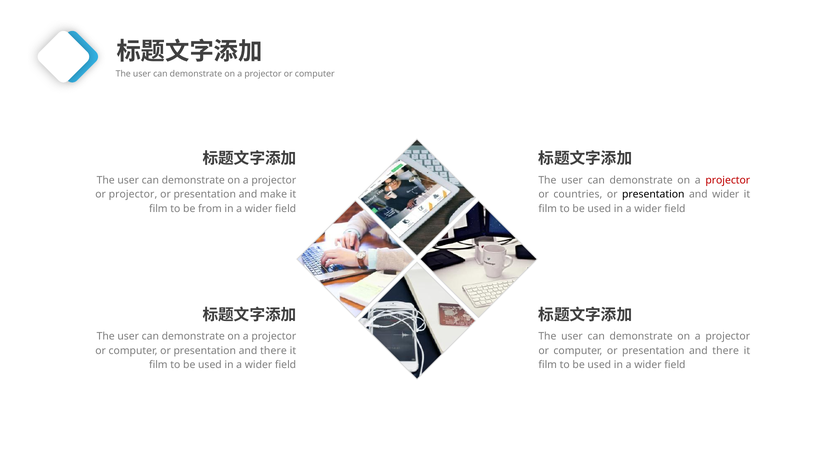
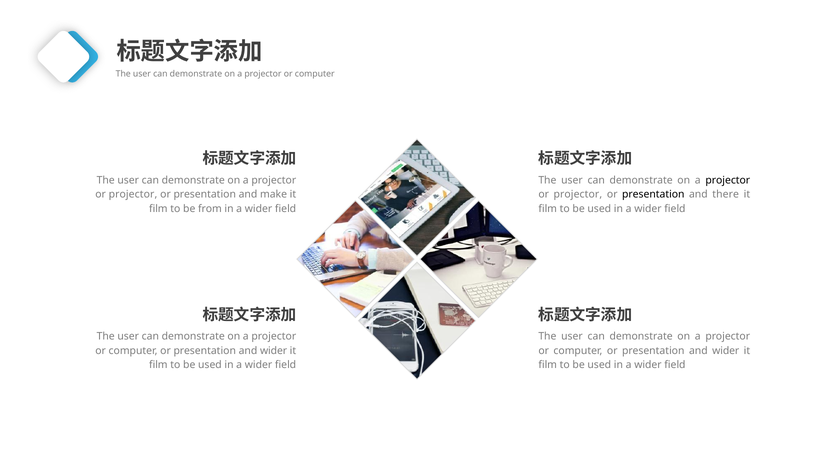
projector at (728, 180) colour: red -> black
countries at (578, 194): countries -> projector
and wider: wider -> there
there at (273, 351): there -> wider
there at (726, 351): there -> wider
